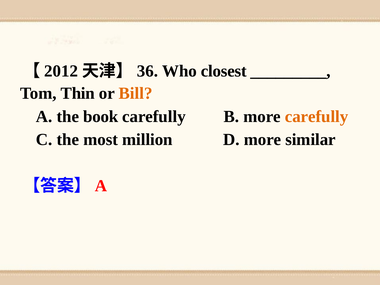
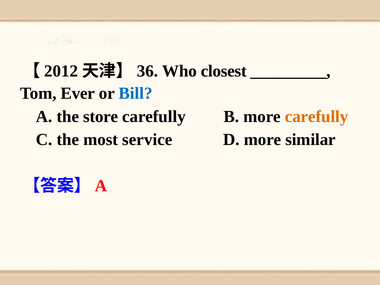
Thin: Thin -> Ever
Bill colour: orange -> blue
book: book -> store
million: million -> service
